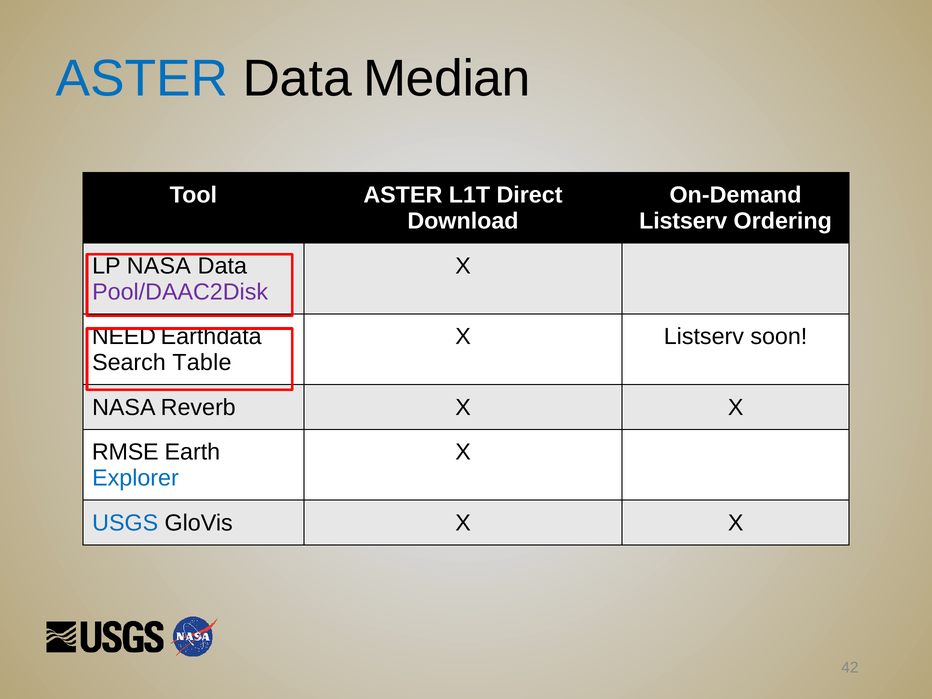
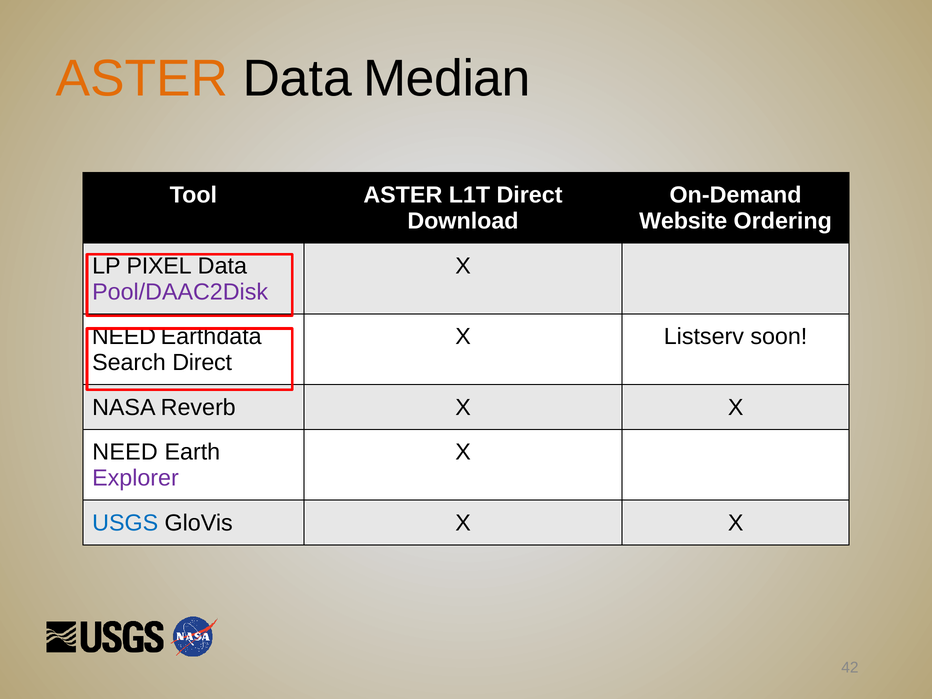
ASTER at (142, 79) colour: blue -> orange
Listserv at (683, 221): Listserv -> Website
LP NASA: NASA -> PIXEL
Search Table: Table -> Direct
RMSE at (125, 452): RMSE -> NEED
Explorer colour: blue -> purple
